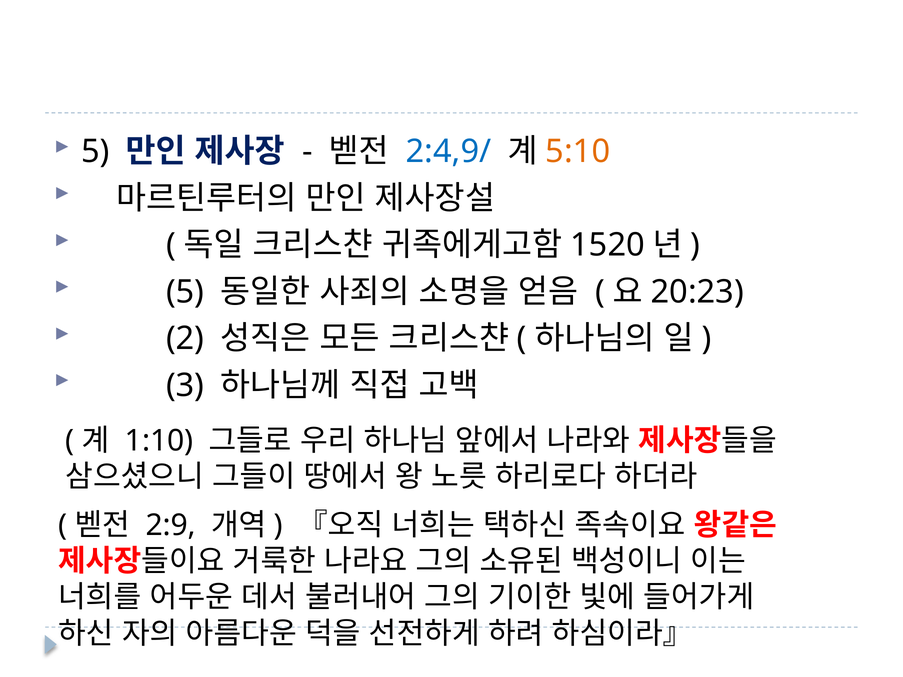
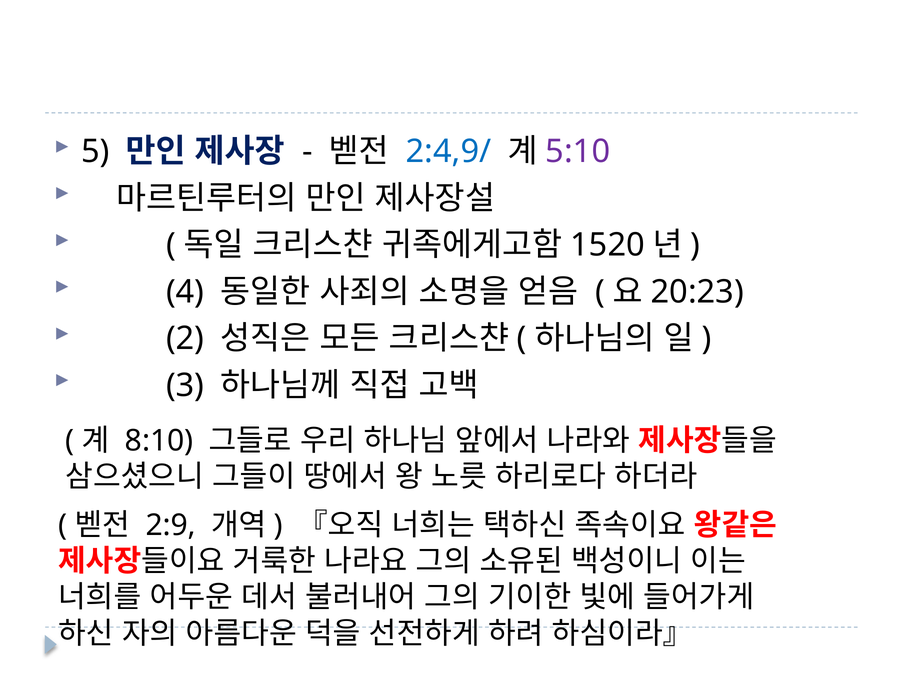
5:10 colour: orange -> purple
5 at (185, 292): 5 -> 4
1:10: 1:10 -> 8:10
